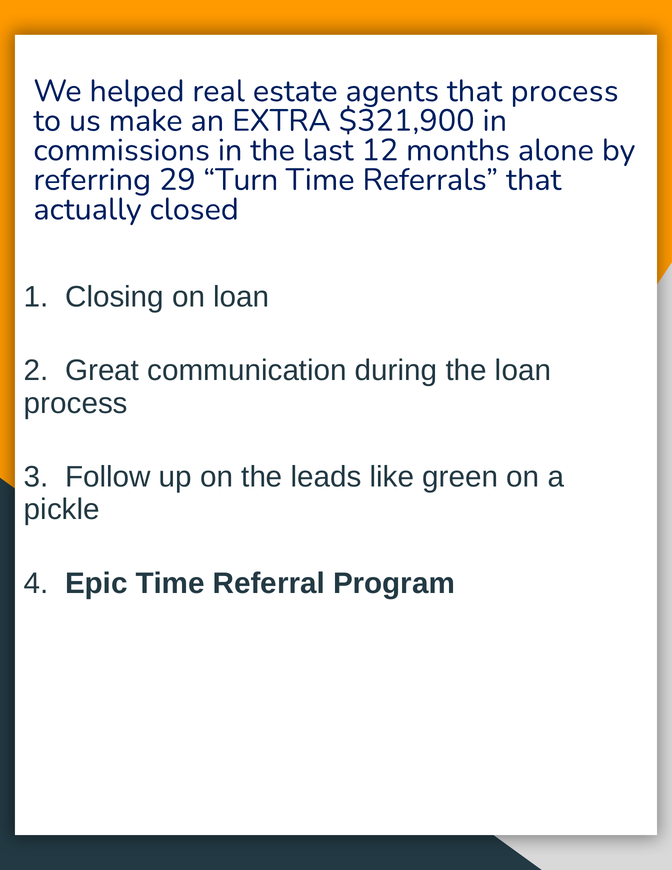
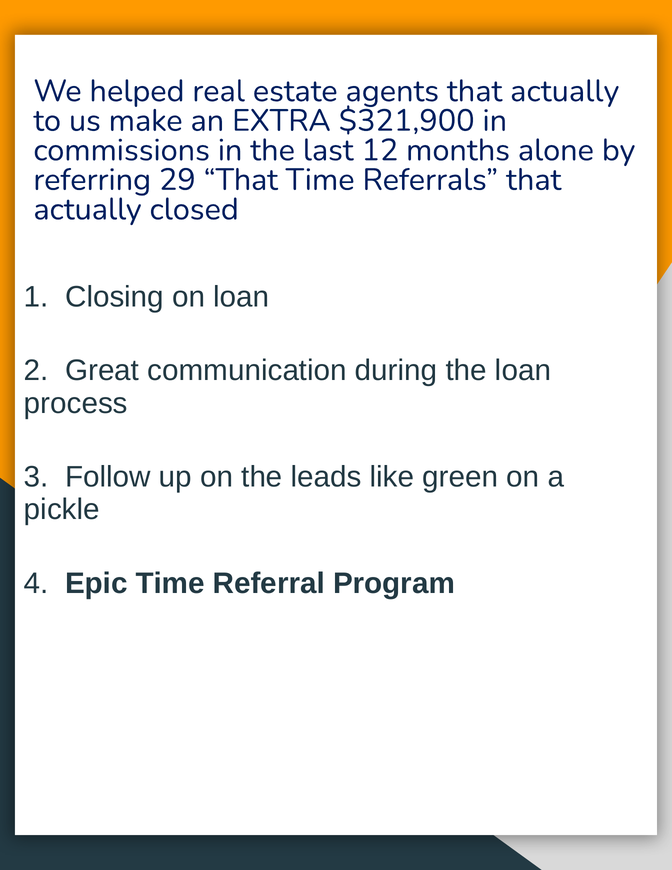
agents that process: process -> actually
29 Turn: Turn -> That
